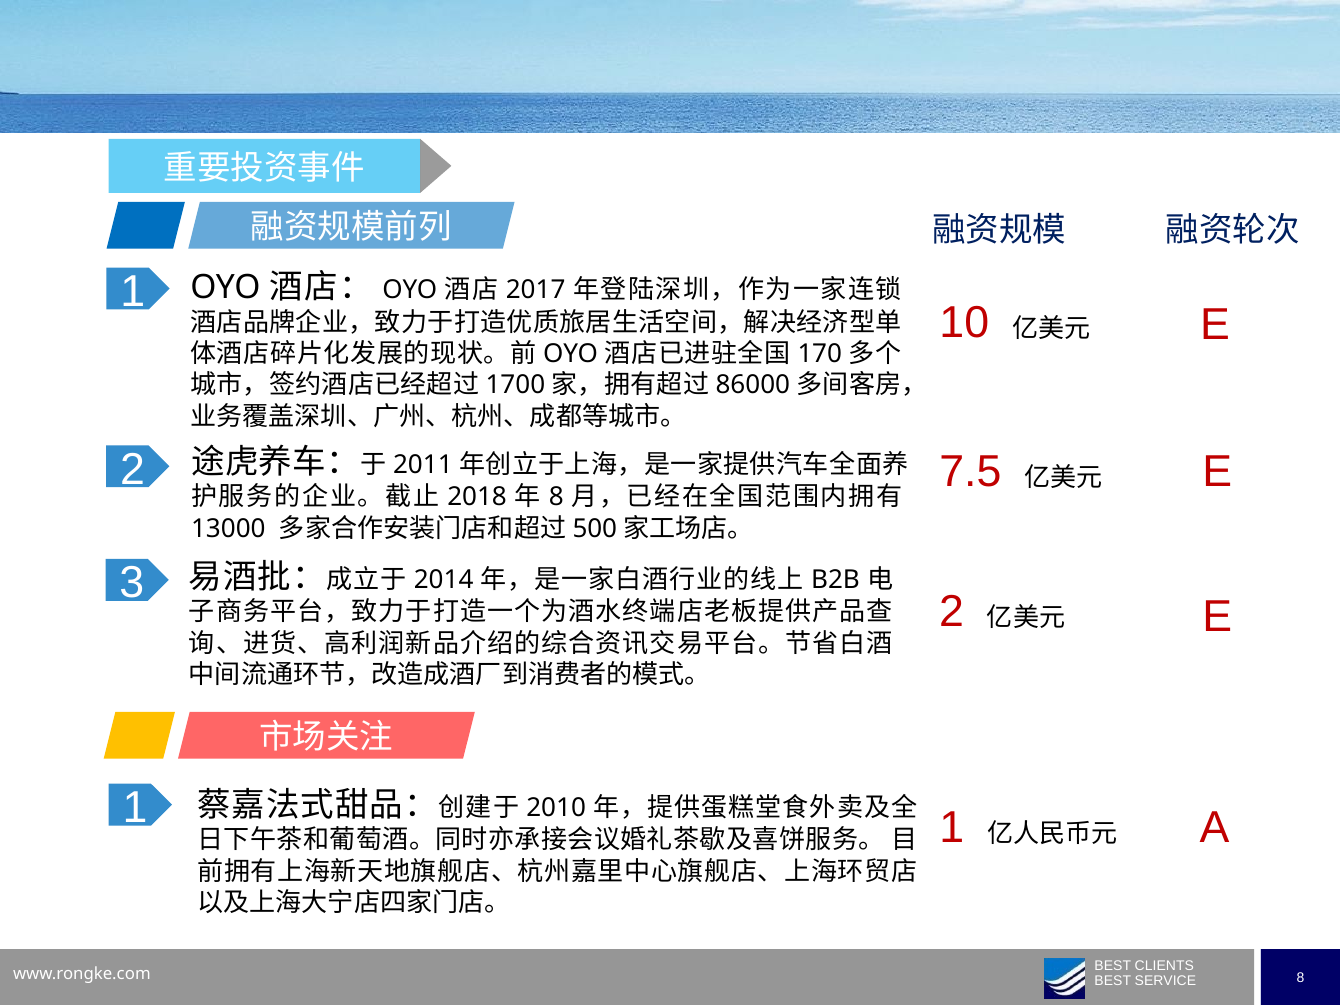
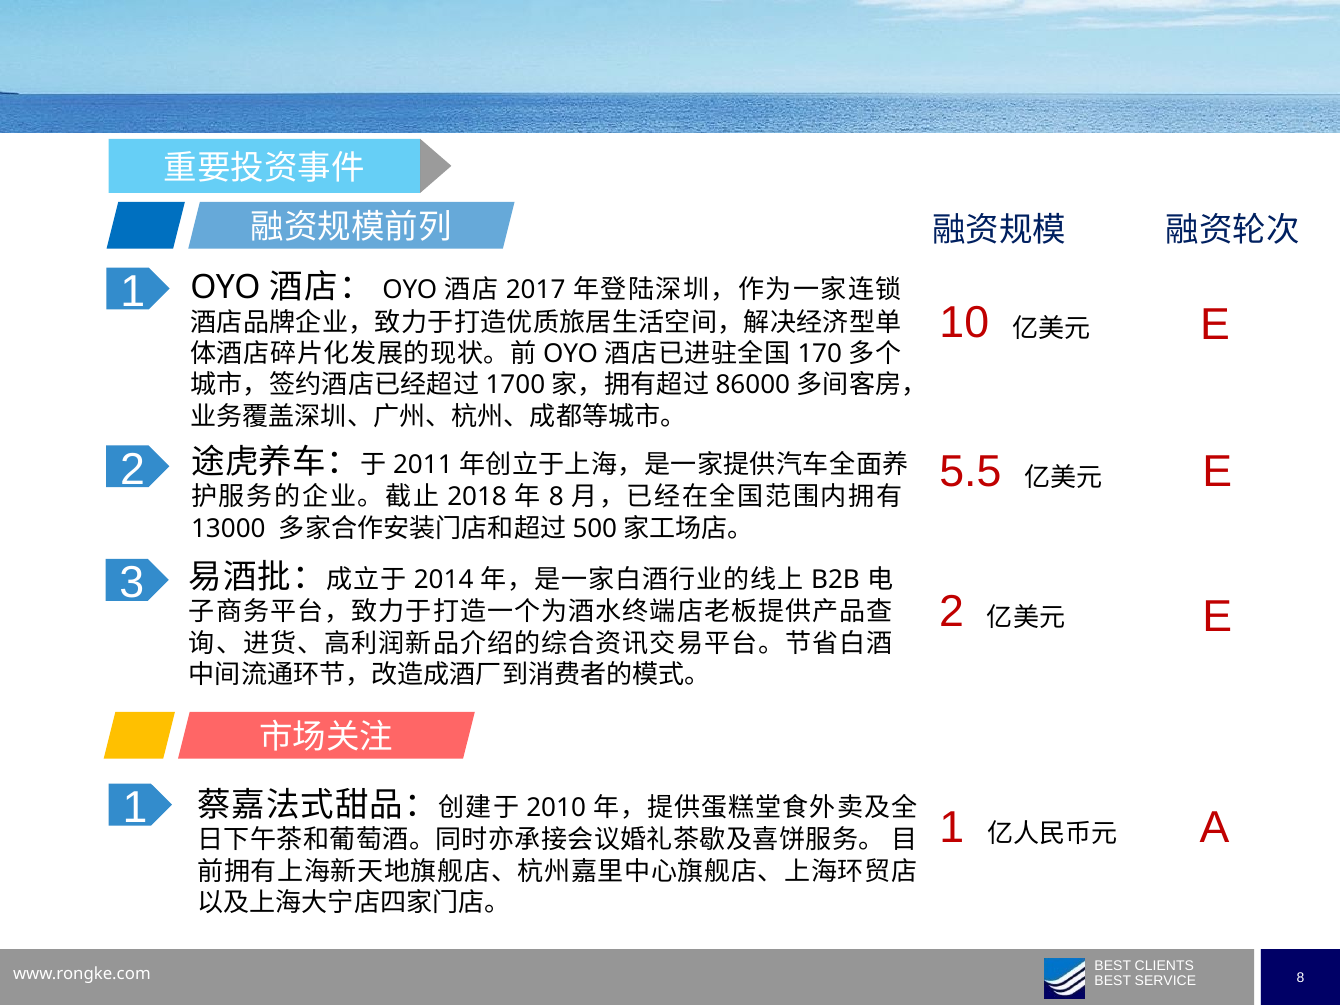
7.5: 7.5 -> 5.5
